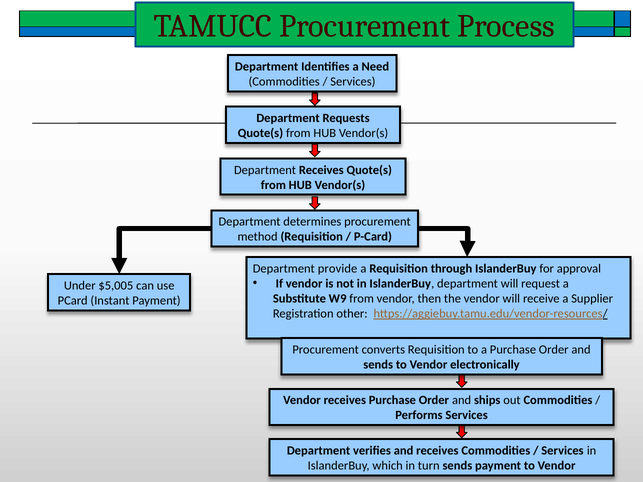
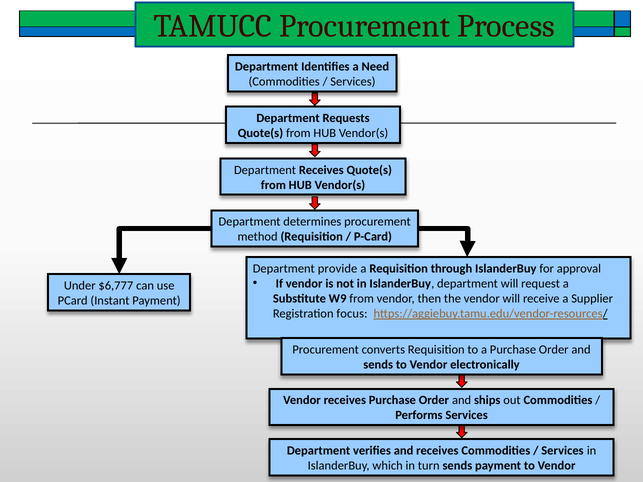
$5,005: $5,005 -> $6,777
other: other -> focus
